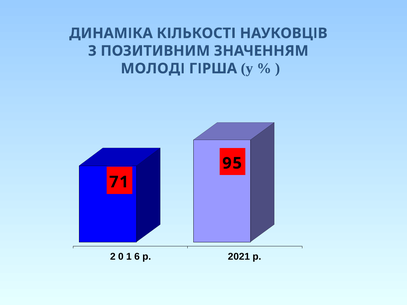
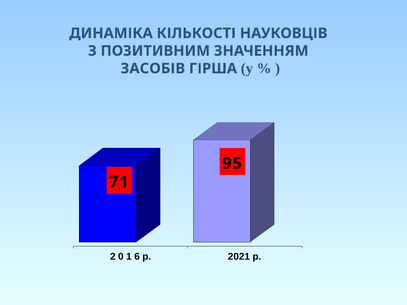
МОЛОДІ: МОЛОДІ -> ЗАСОБІВ
